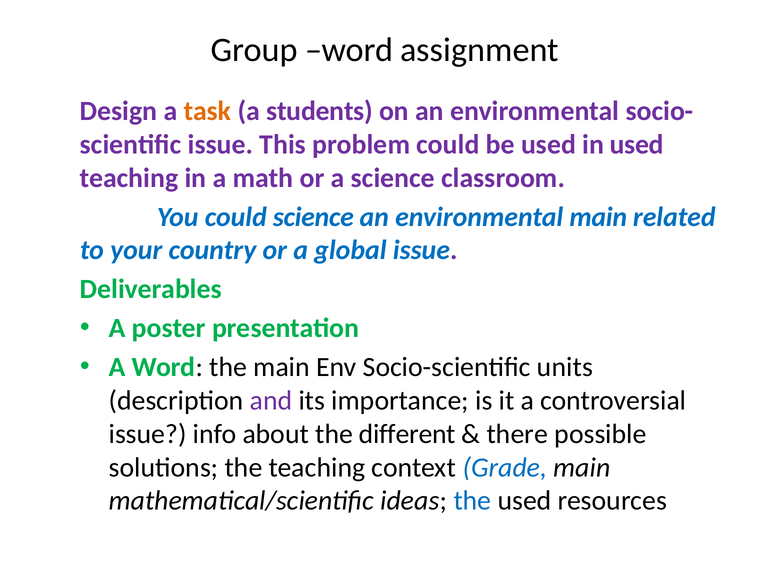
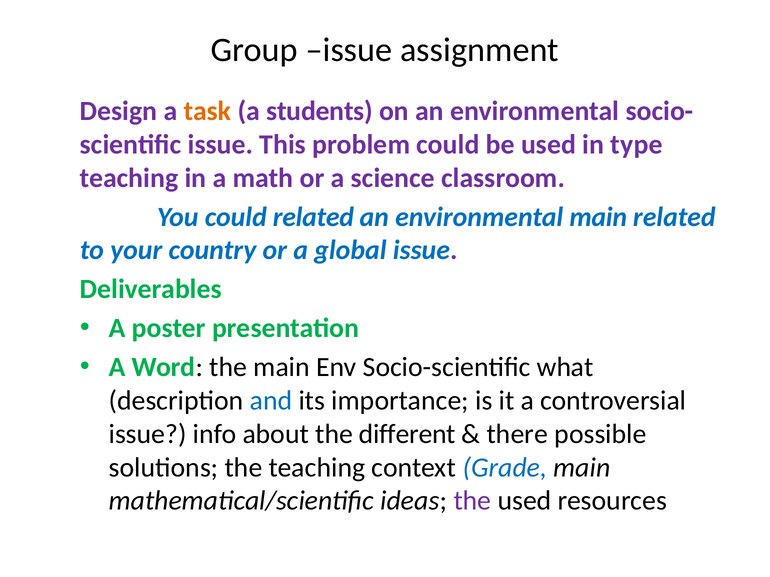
Group word: word -> issue
in used: used -> type
could science: science -> related
units: units -> what
and colour: purple -> blue
the at (472, 501) colour: blue -> purple
